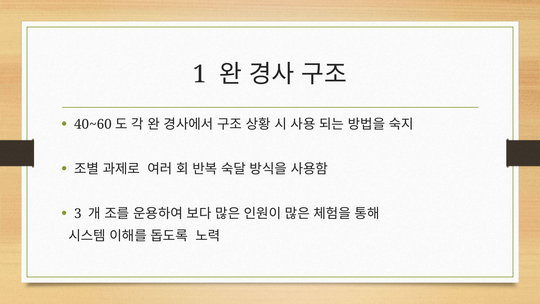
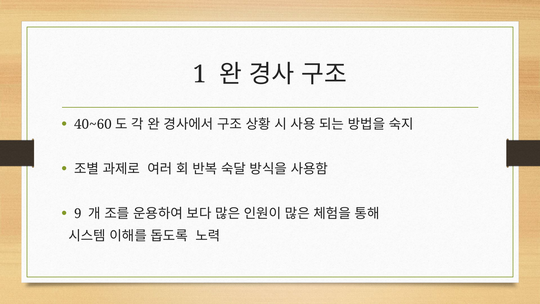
3: 3 -> 9
